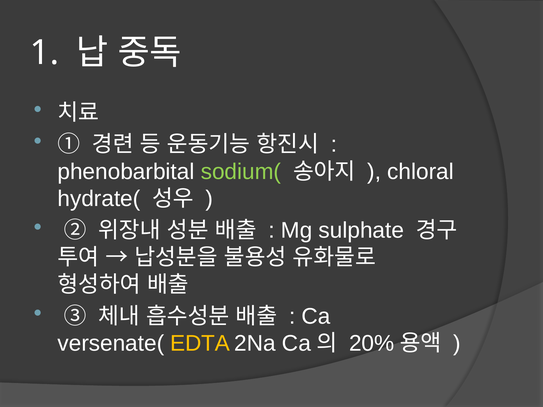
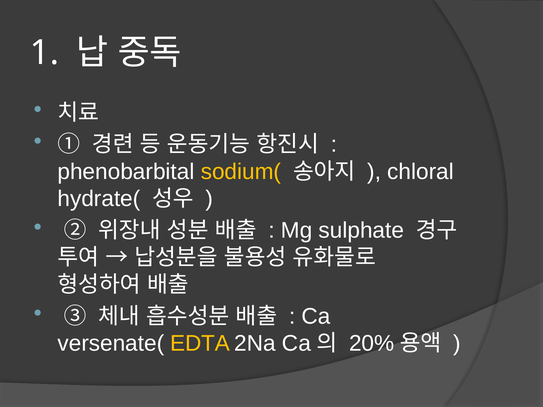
sodium( colour: light green -> yellow
